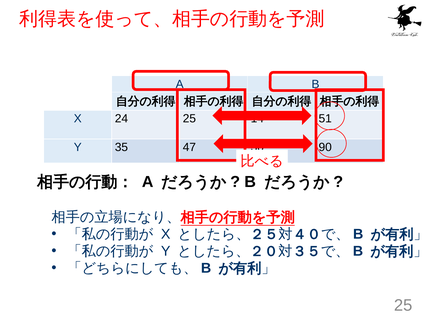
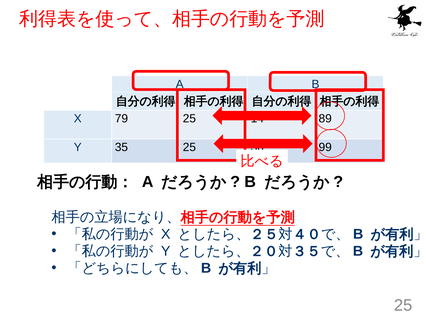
24: 24 -> 79
51: 51 -> 89
35 47: 47 -> 25
90: 90 -> 99
